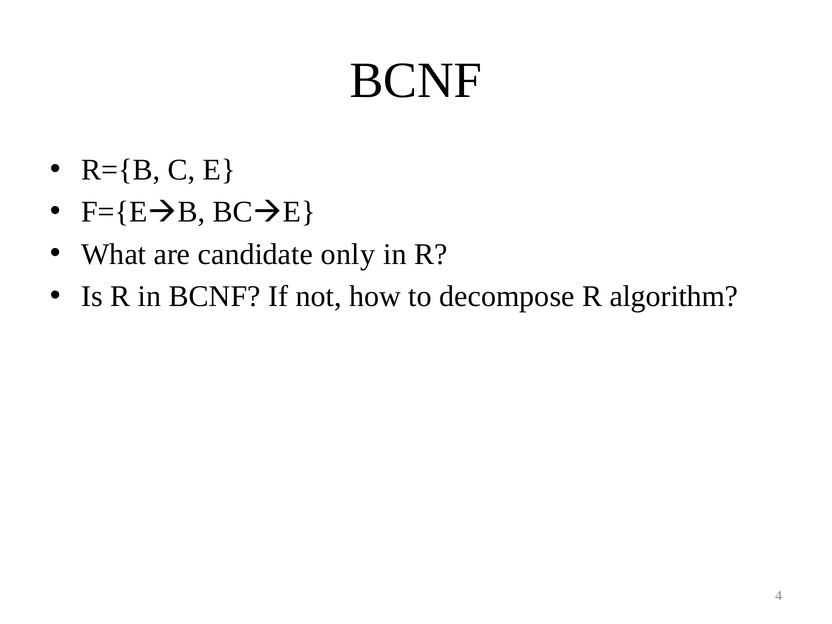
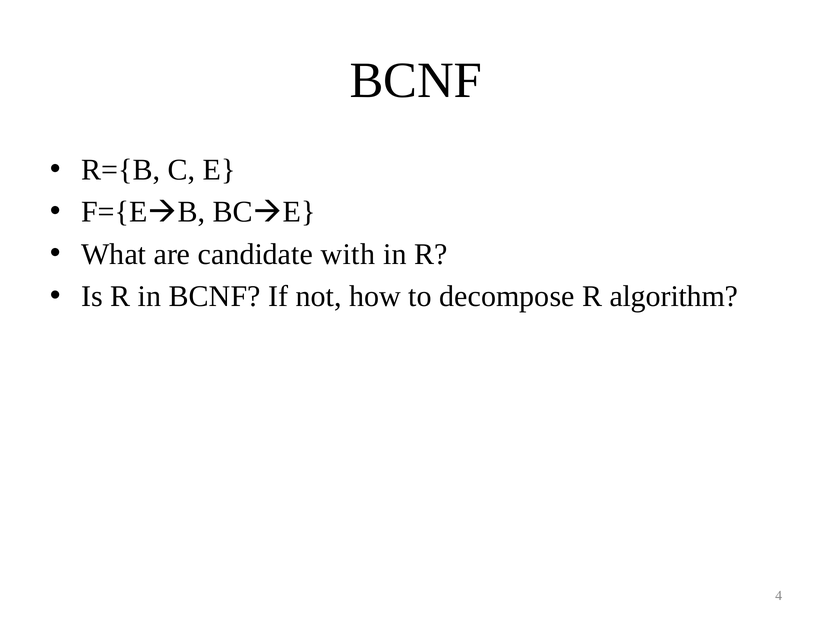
only: only -> with
